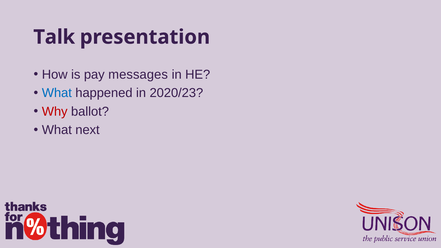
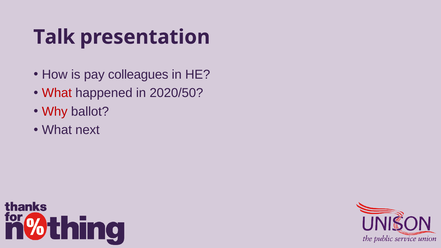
messages: messages -> colleagues
What at (57, 93) colour: blue -> red
2020/23: 2020/23 -> 2020/50
